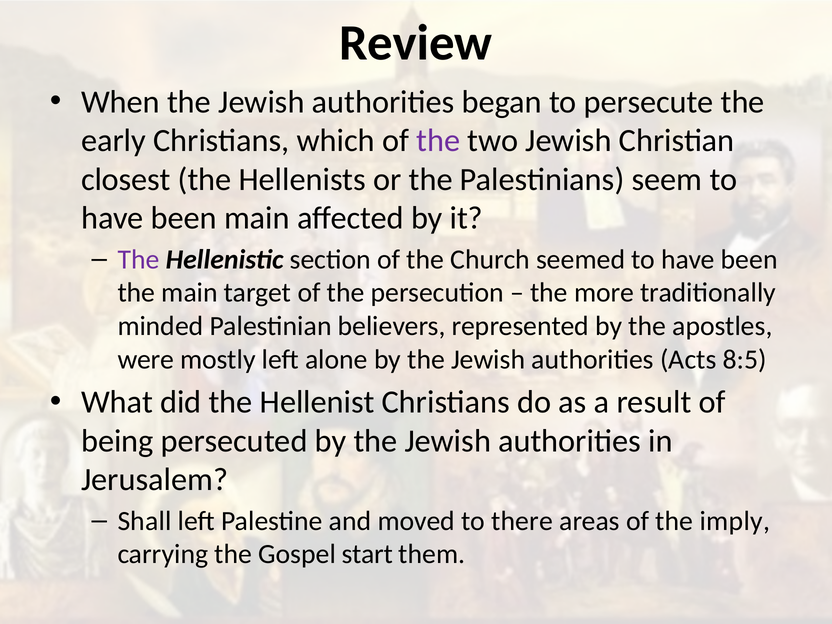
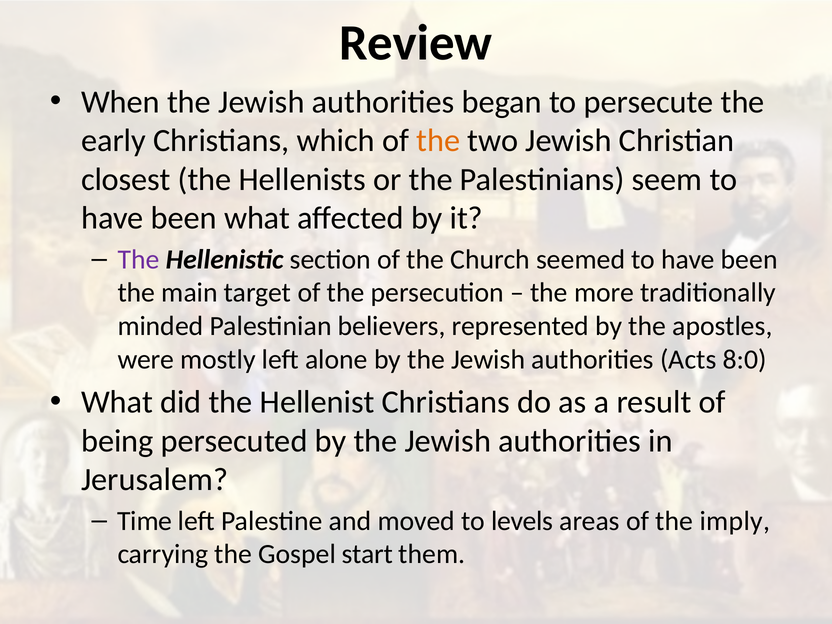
the at (438, 141) colour: purple -> orange
been main: main -> what
8:5: 8:5 -> 8:0
Shall: Shall -> Time
there: there -> levels
